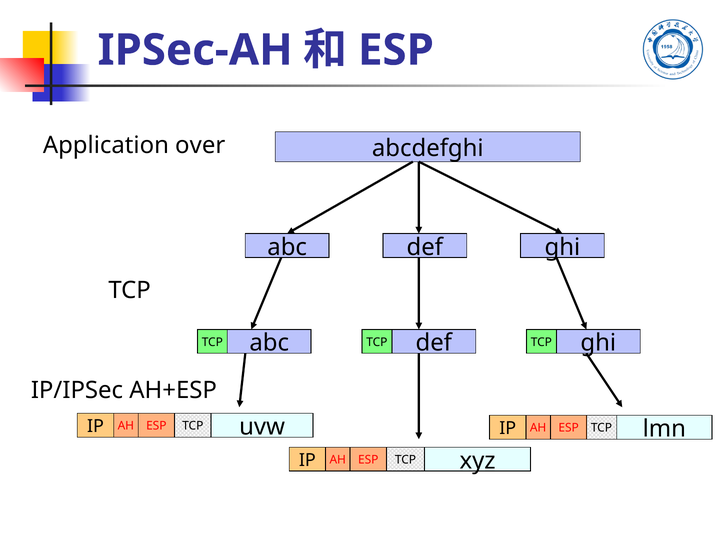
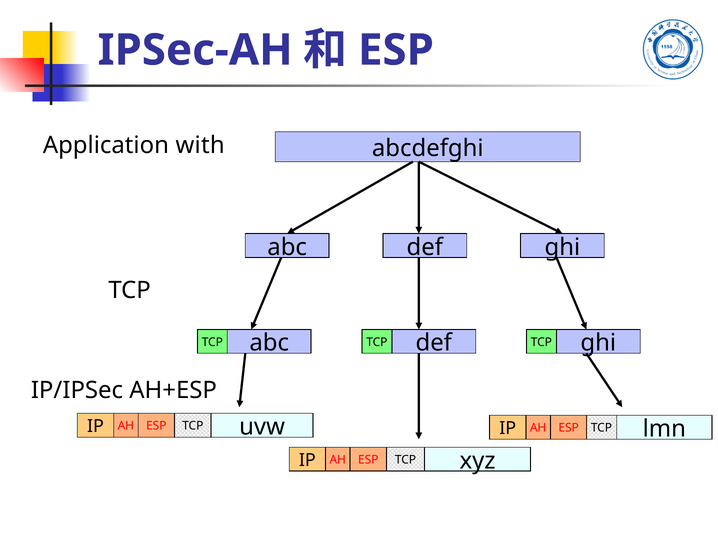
over: over -> with
